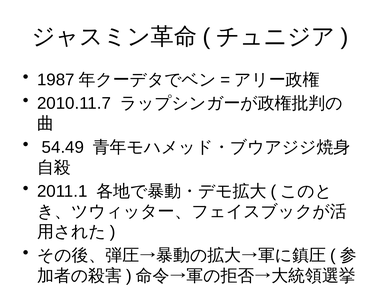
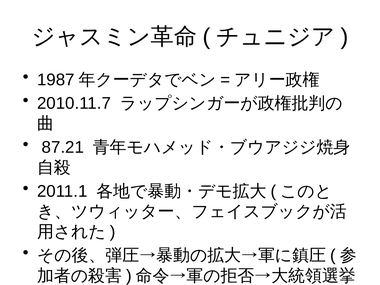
54.49: 54.49 -> 87.21
